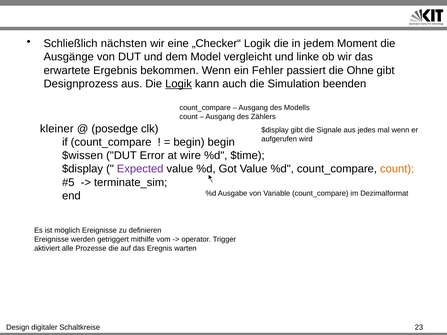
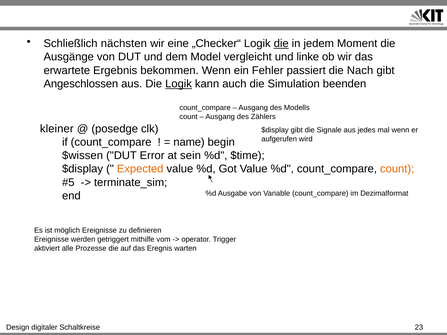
die at (281, 44) underline: none -> present
Ohne: Ohne -> Nach
Designprozess: Designprozess -> Angeschlossen
begin at (189, 142): begin -> name
wire: wire -> sein
Expected colour: purple -> orange
